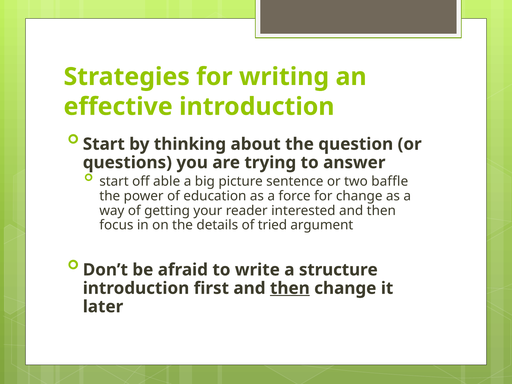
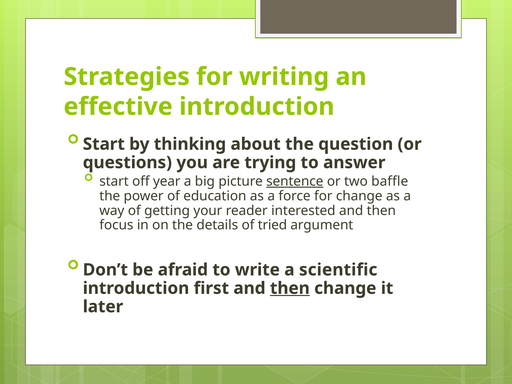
able: able -> year
sentence underline: none -> present
structure: structure -> scientific
